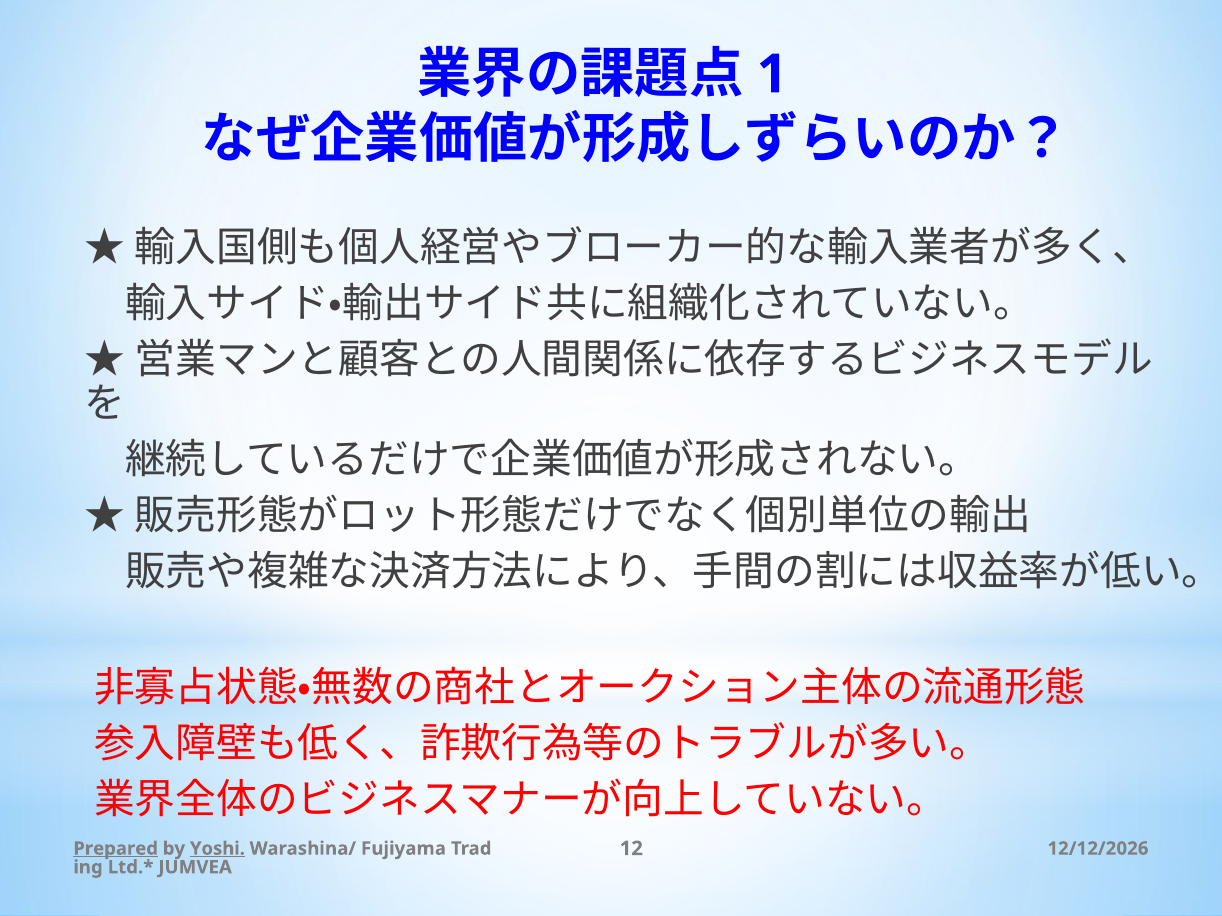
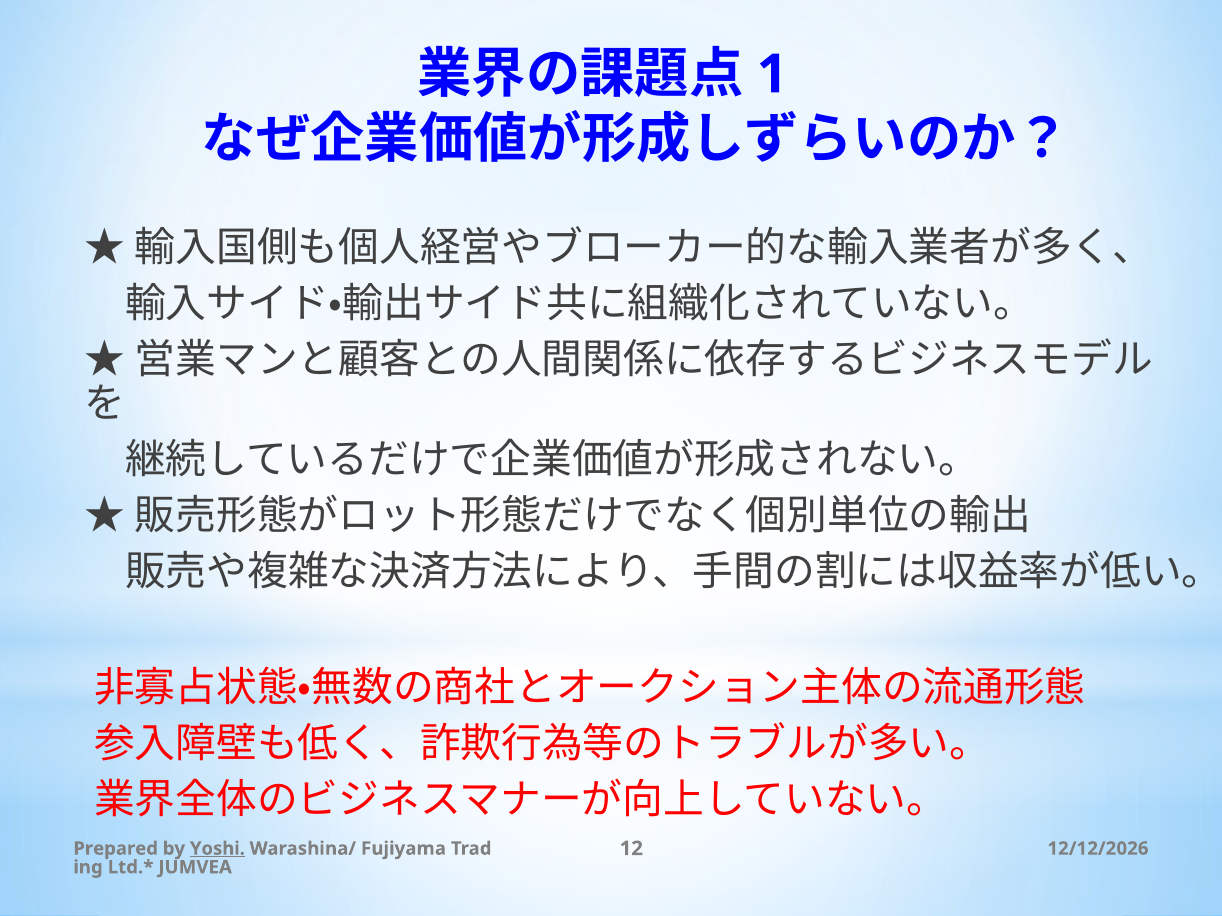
Prepared underline: present -> none
